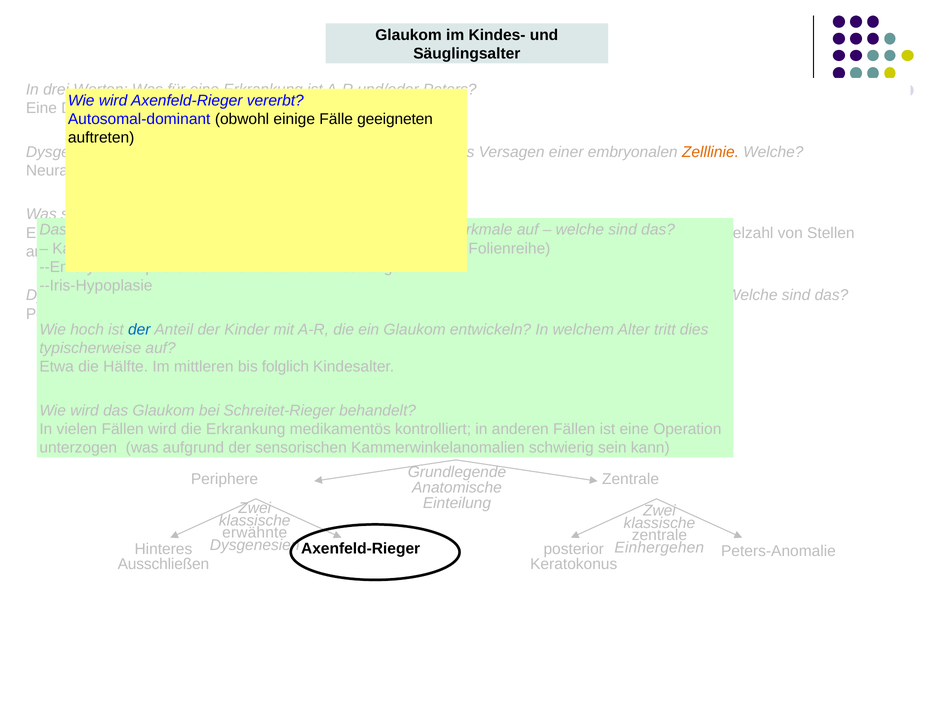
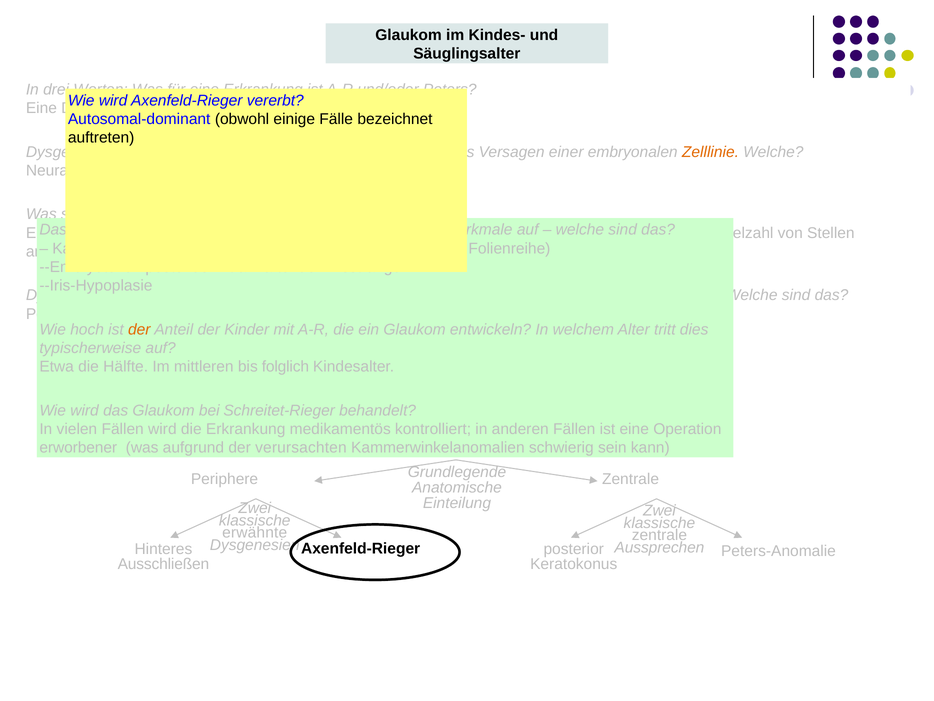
geeigneten: geeigneten -> bezeichnet
der at (139, 329) colour: blue -> orange
unterzogen: unterzogen -> erworbener
sensorischen: sensorischen -> verursachten
Einhergehen: Einhergehen -> Aussprechen
